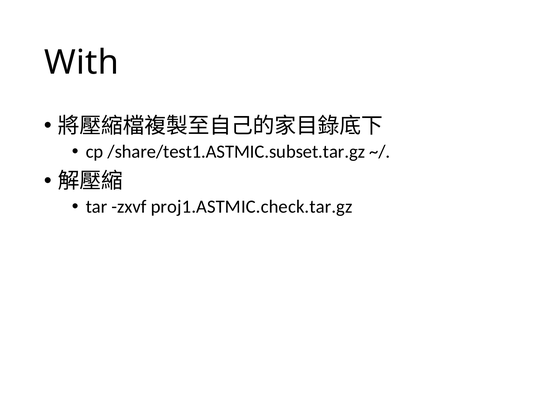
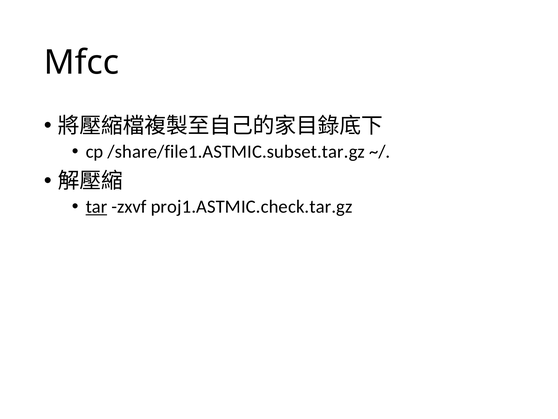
With: With -> Mfcc
/share/test1.ASTMIC.subset.tar.gz: /share/test1.ASTMIC.subset.tar.gz -> /share/file1.ASTMIC.subset.tar.gz
tar underline: none -> present
